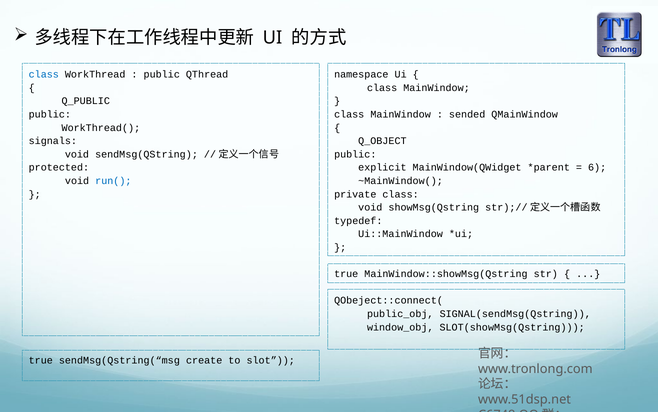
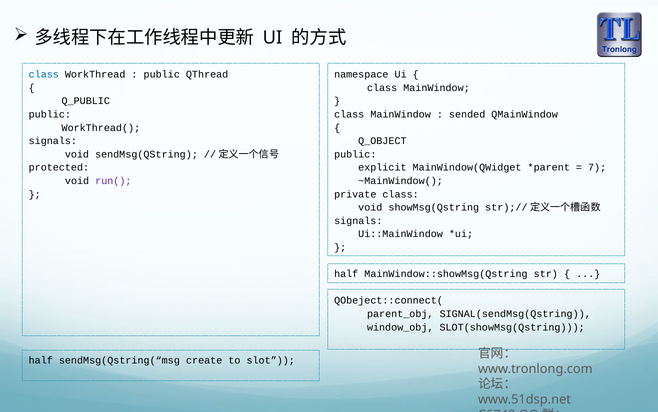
6: 6 -> 7
run( colour: blue -> purple
typedef at (358, 220): typedef -> signals
true at (346, 273): true -> half
public_obj: public_obj -> parent_obj
true at (41, 360): true -> half
